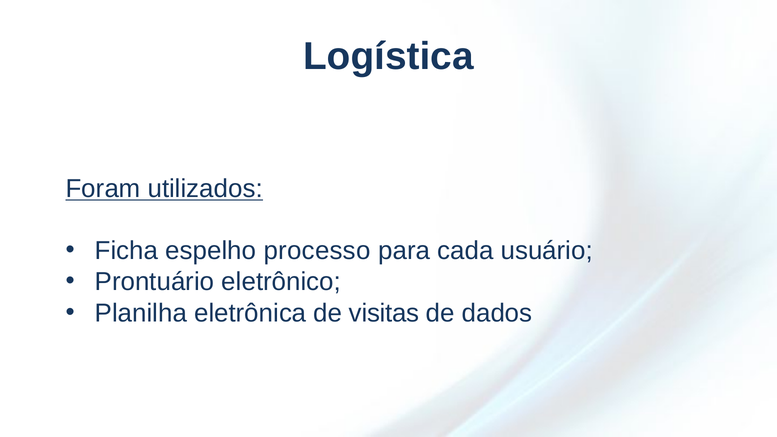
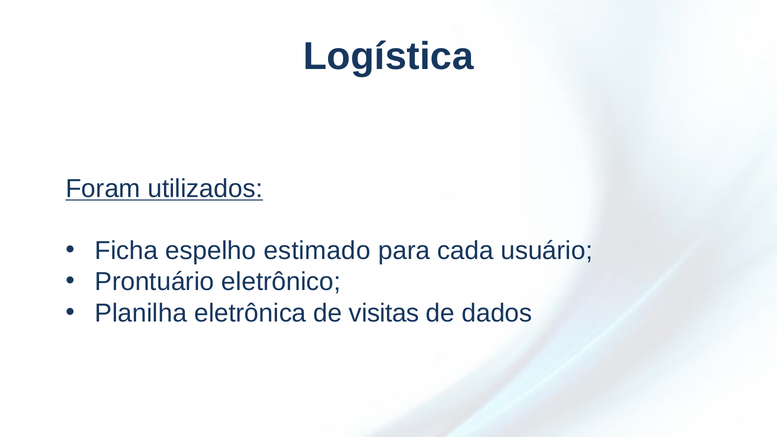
processo: processo -> estimado
